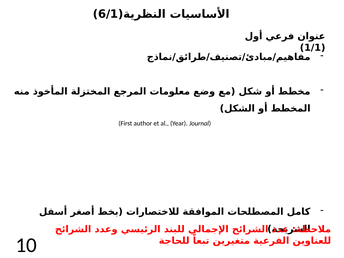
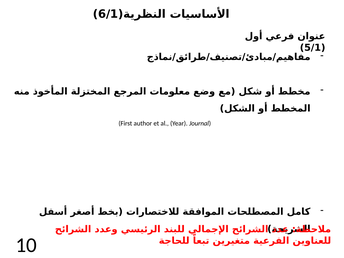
1/1: 1/1 -> 5/1
